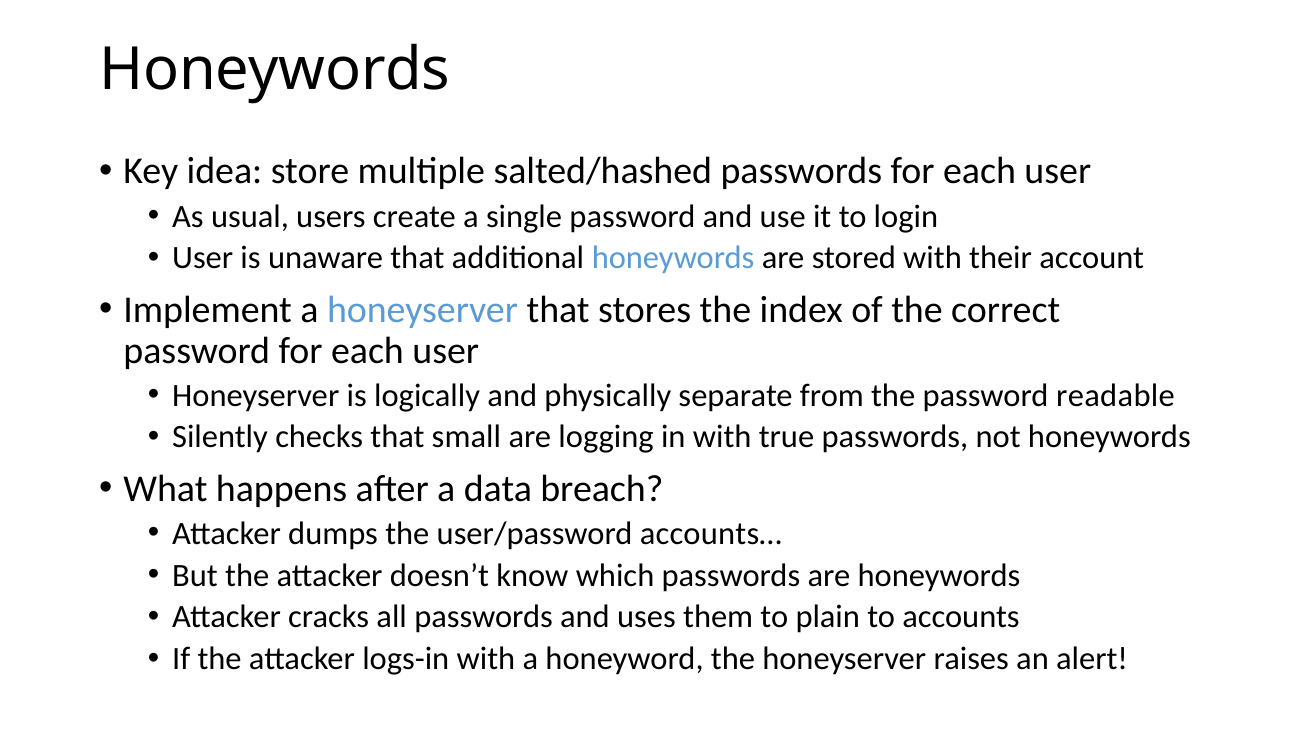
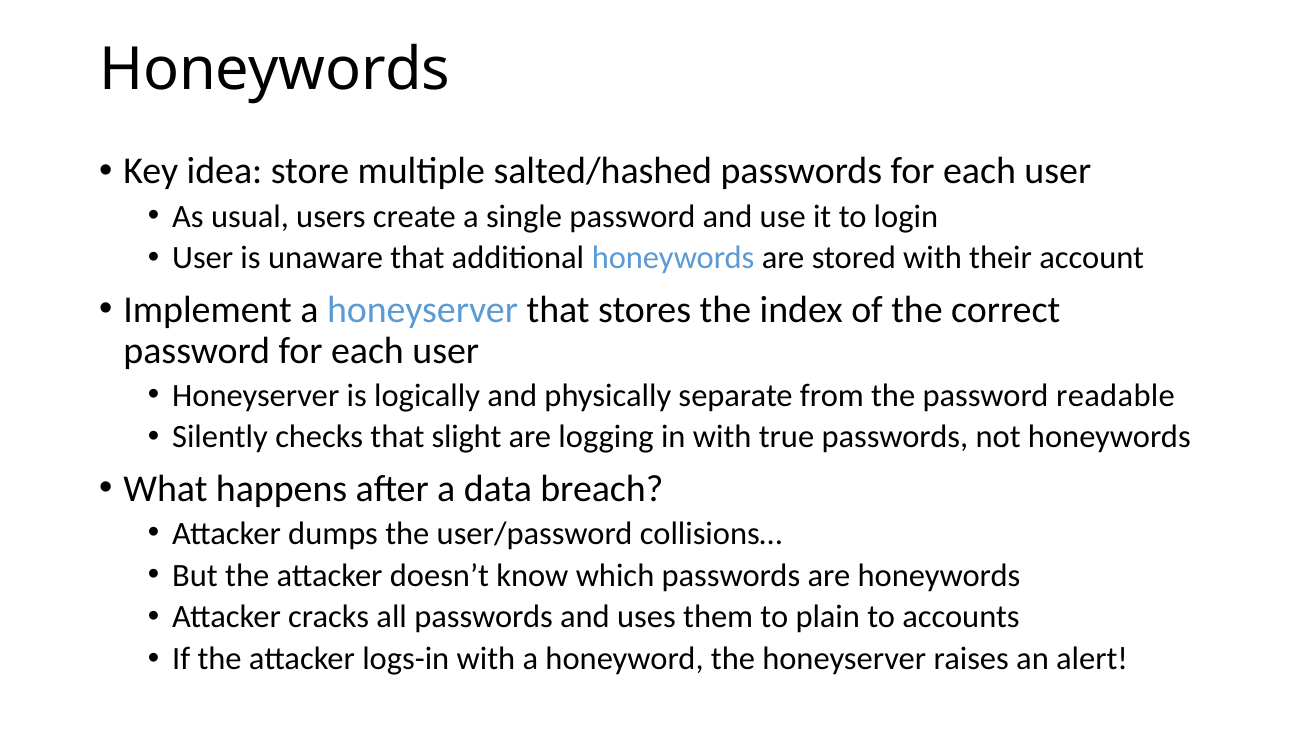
small: small -> slight
accounts…: accounts… -> collisions…
